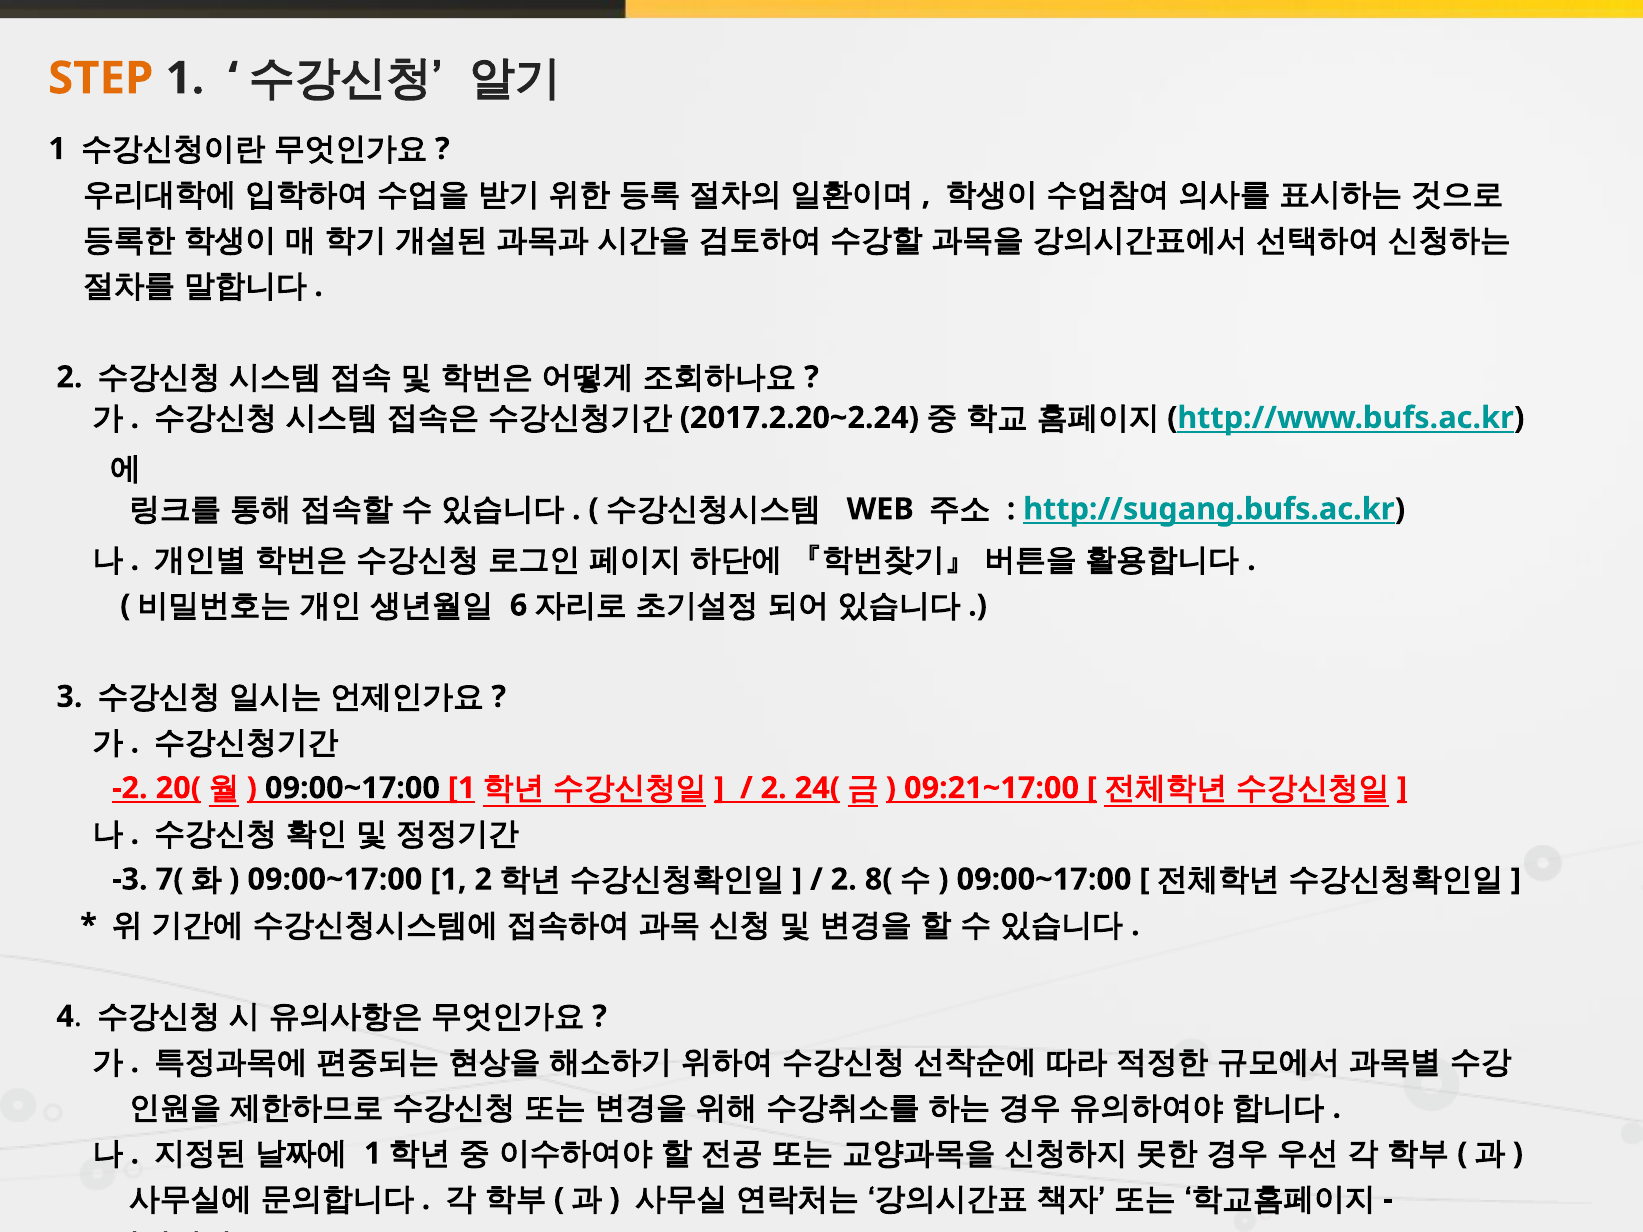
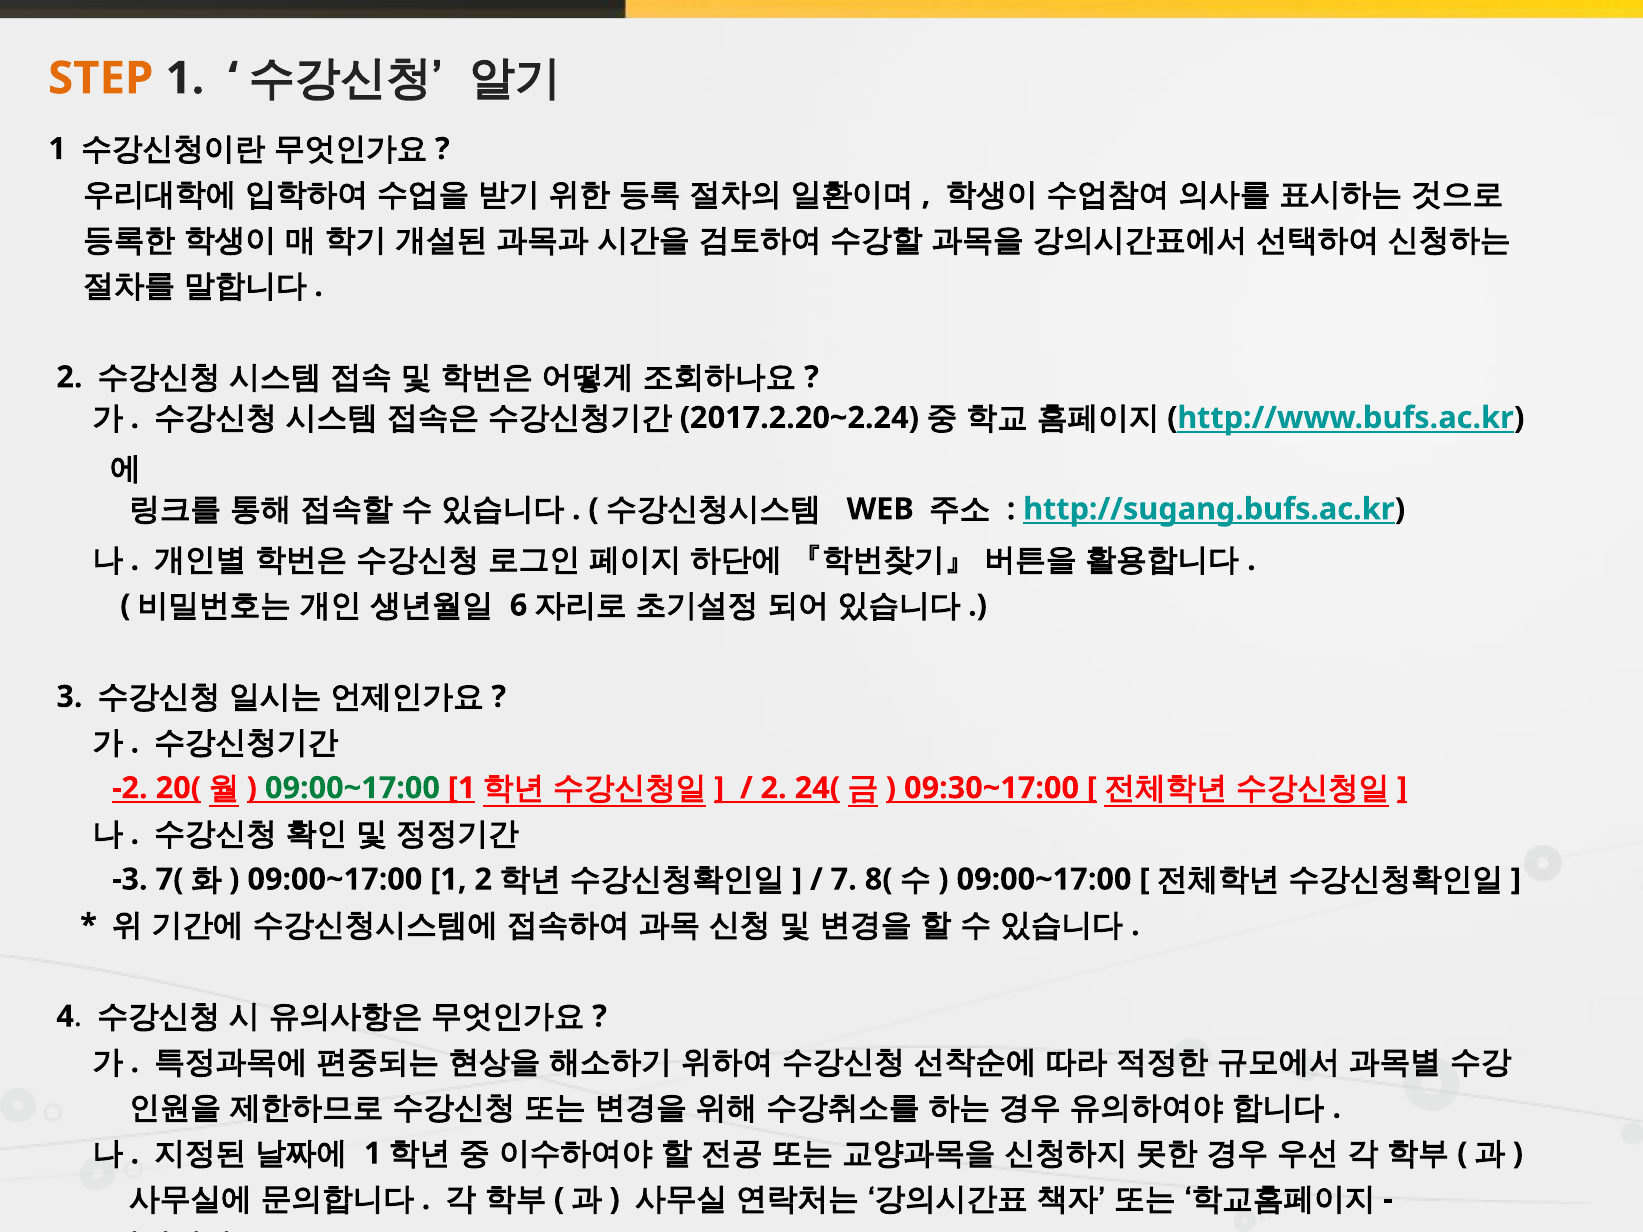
09:00~17:00 at (352, 788) colour: black -> green
09:21~17:00: 09:21~17:00 -> 09:30~17:00
2 at (844, 880): 2 -> 7
